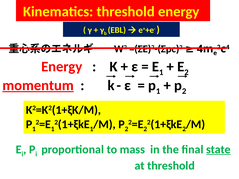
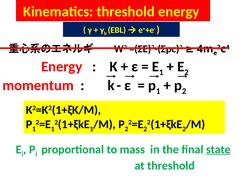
momentum underline: present -> none
